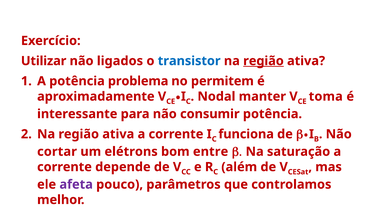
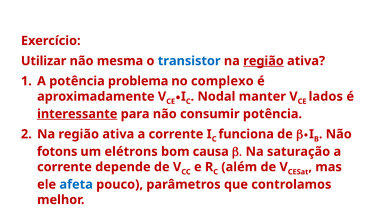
ligados: ligados -> mesma
permitem: permitem -> complexo
toma: toma -> lados
interessante underline: none -> present
cortar: cortar -> fotons
entre: entre -> causa
afeta colour: purple -> blue
